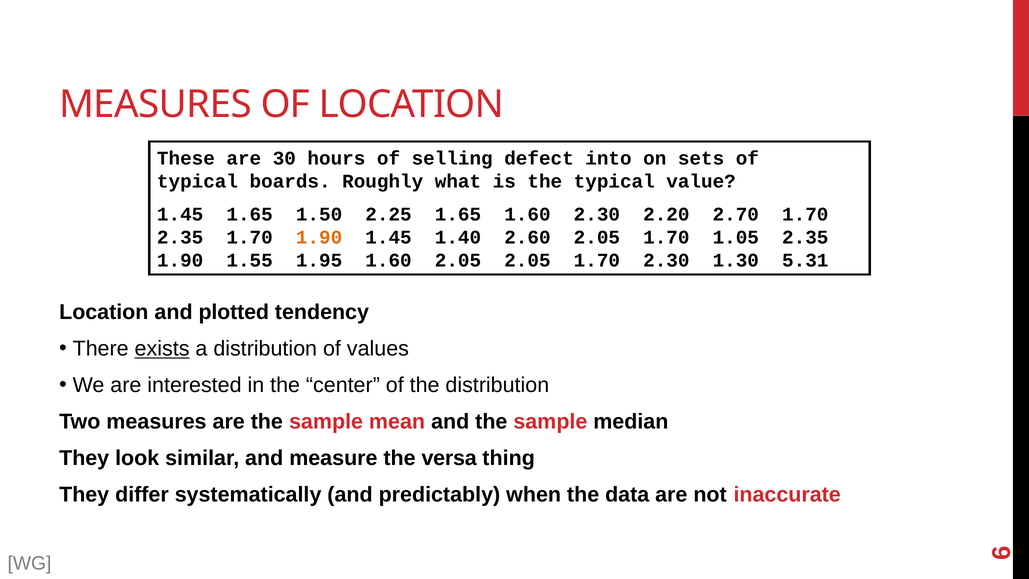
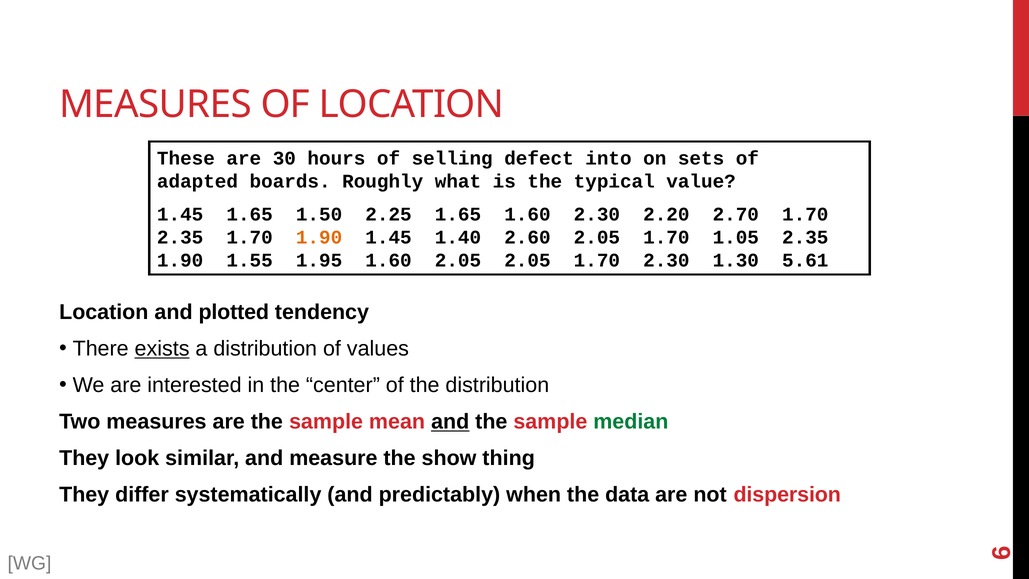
typical at (198, 181): typical -> adapted
5.31: 5.31 -> 5.61
and at (450, 422) underline: none -> present
median colour: black -> green
versa: versa -> show
inaccurate: inaccurate -> dispersion
